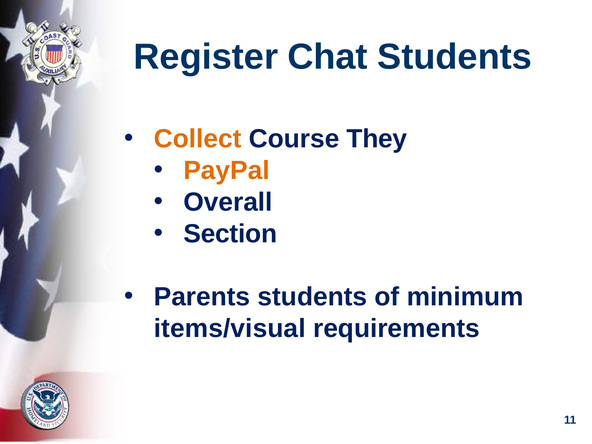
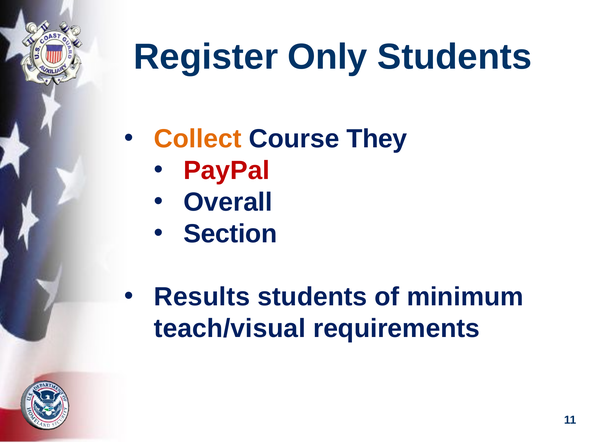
Chat: Chat -> Only
PayPal colour: orange -> red
Parents: Parents -> Results
items/visual: items/visual -> teach/visual
